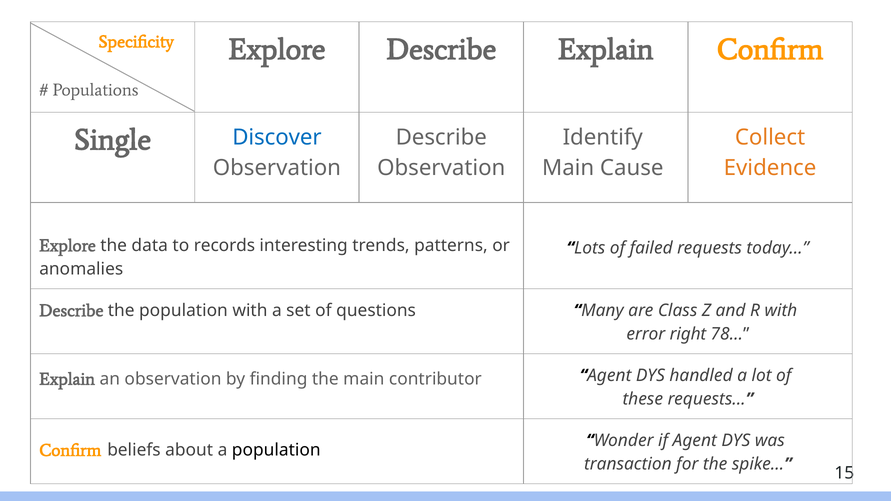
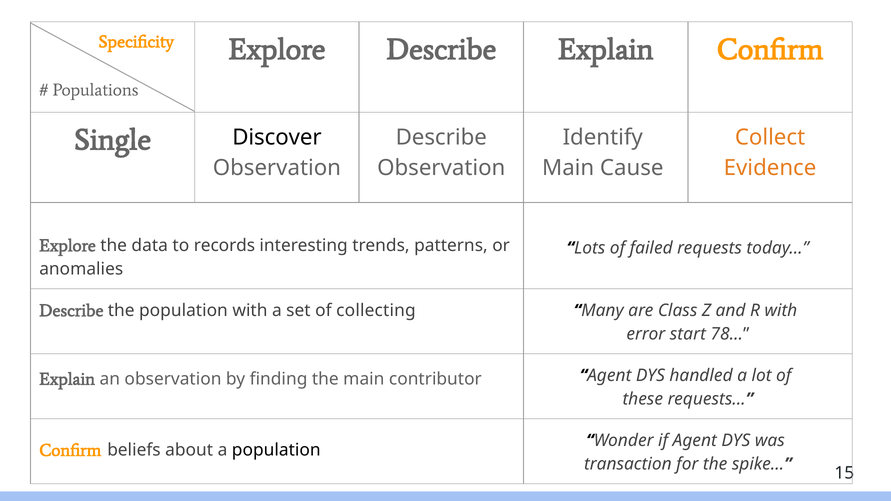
Discover colour: blue -> black
questions: questions -> collecting
right: right -> start
